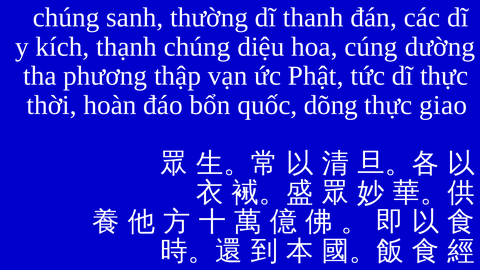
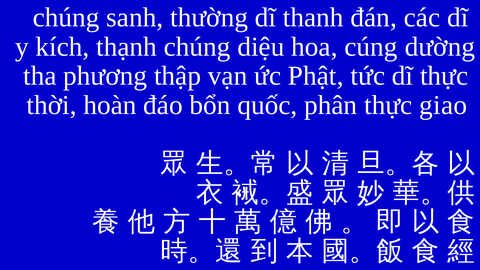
dõng: dõng -> phân
